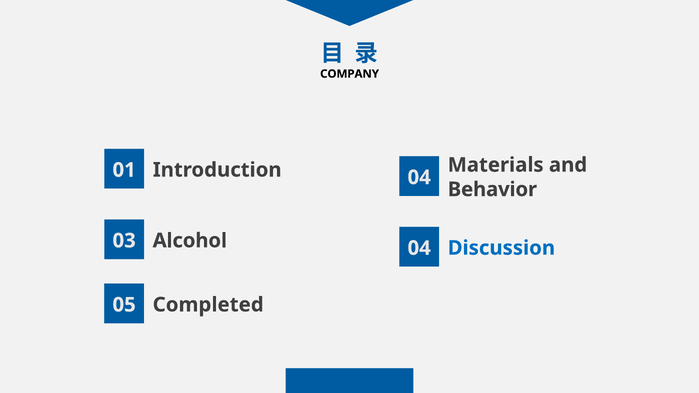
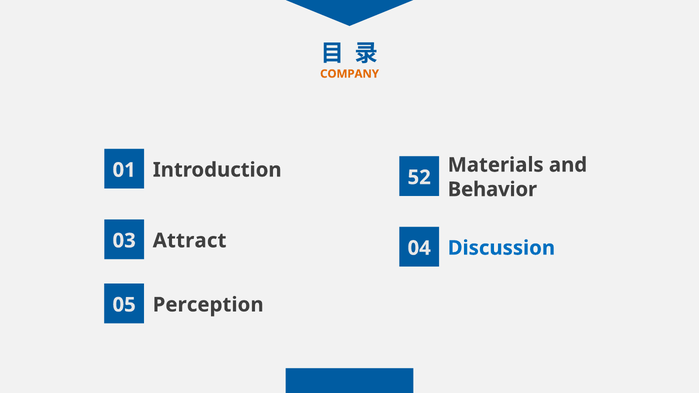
COMPANY colour: black -> orange
Introduction 04: 04 -> 52
Alcohol: Alcohol -> Attract
Completed: Completed -> Perception
